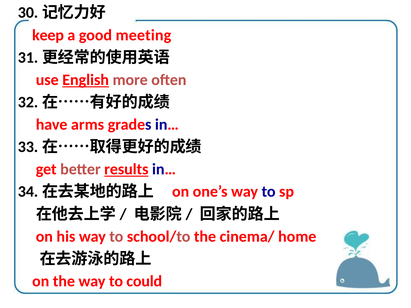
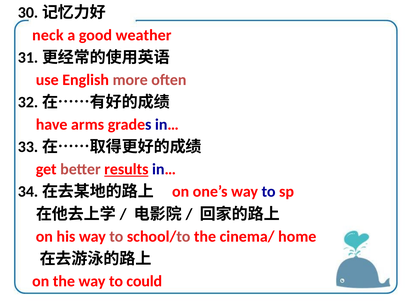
keep: keep -> neck
meeting: meeting -> weather
English underline: present -> none
